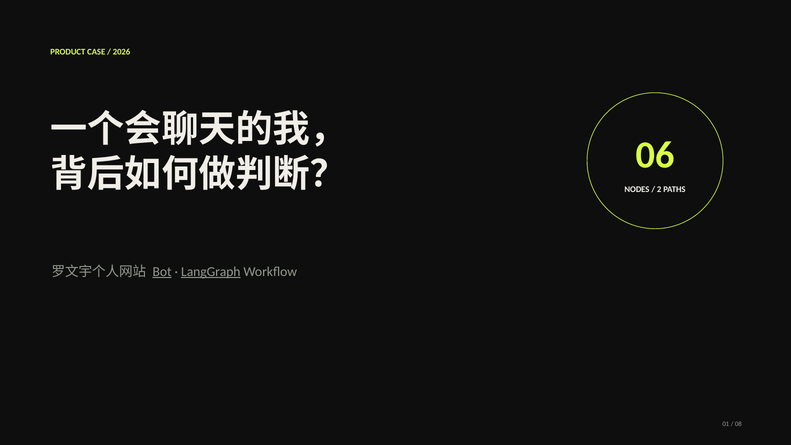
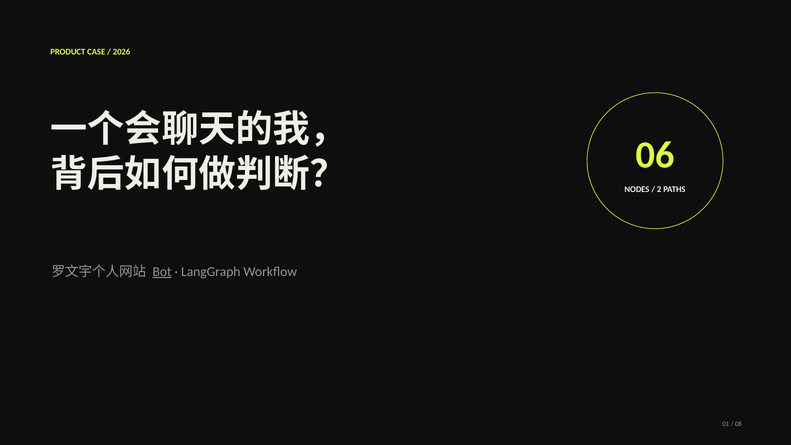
LangGraph underline: present -> none
